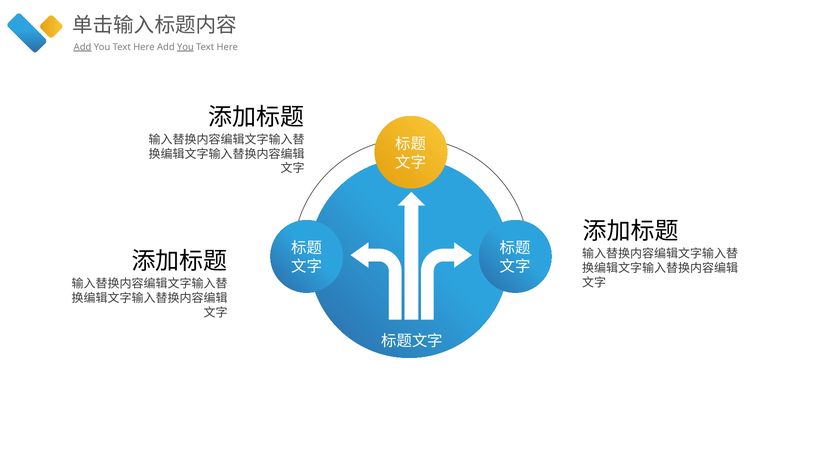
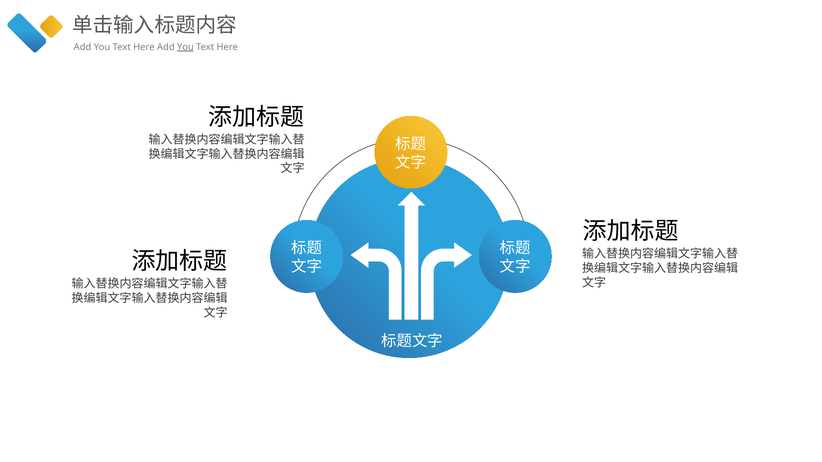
Add at (83, 47) underline: present -> none
